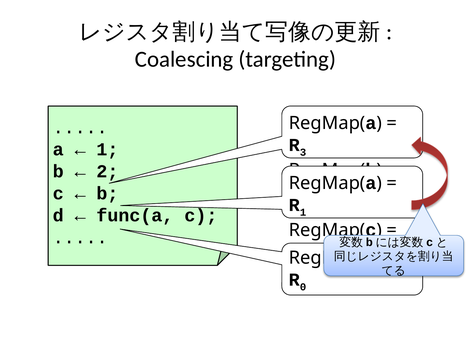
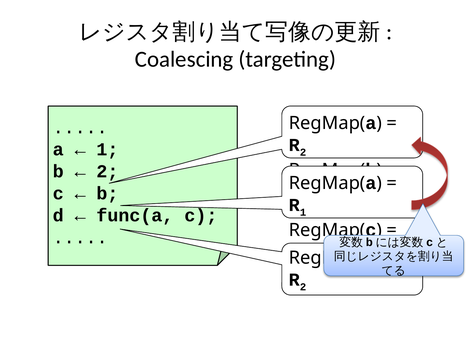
3 at (303, 152): 3 -> 2
0 at (303, 287): 0 -> 2
